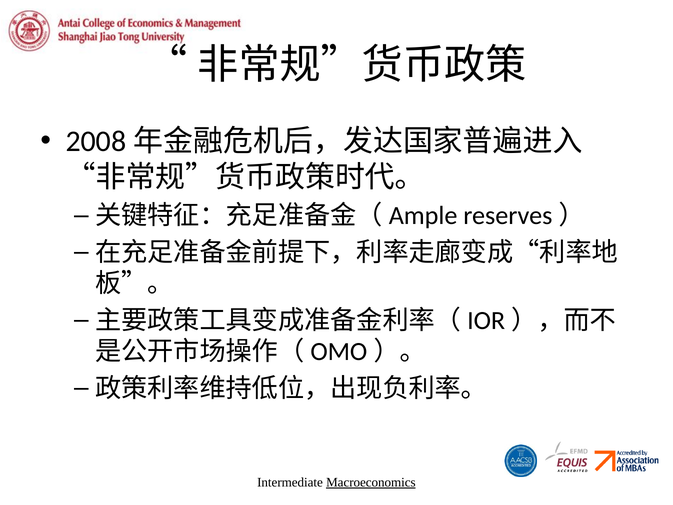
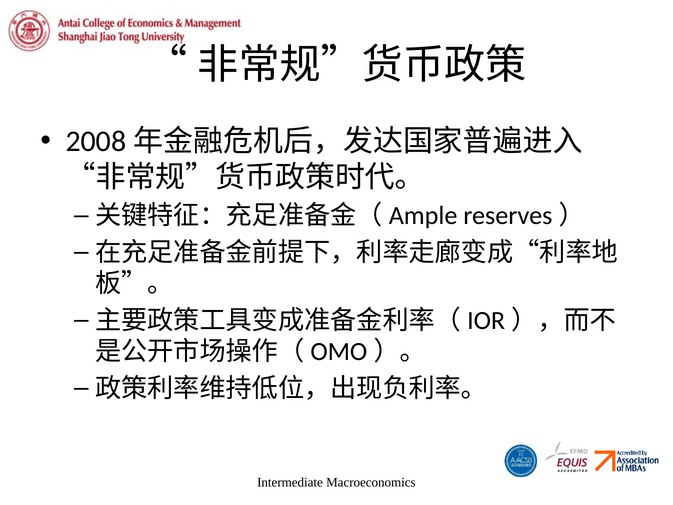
Macroeconomics underline: present -> none
